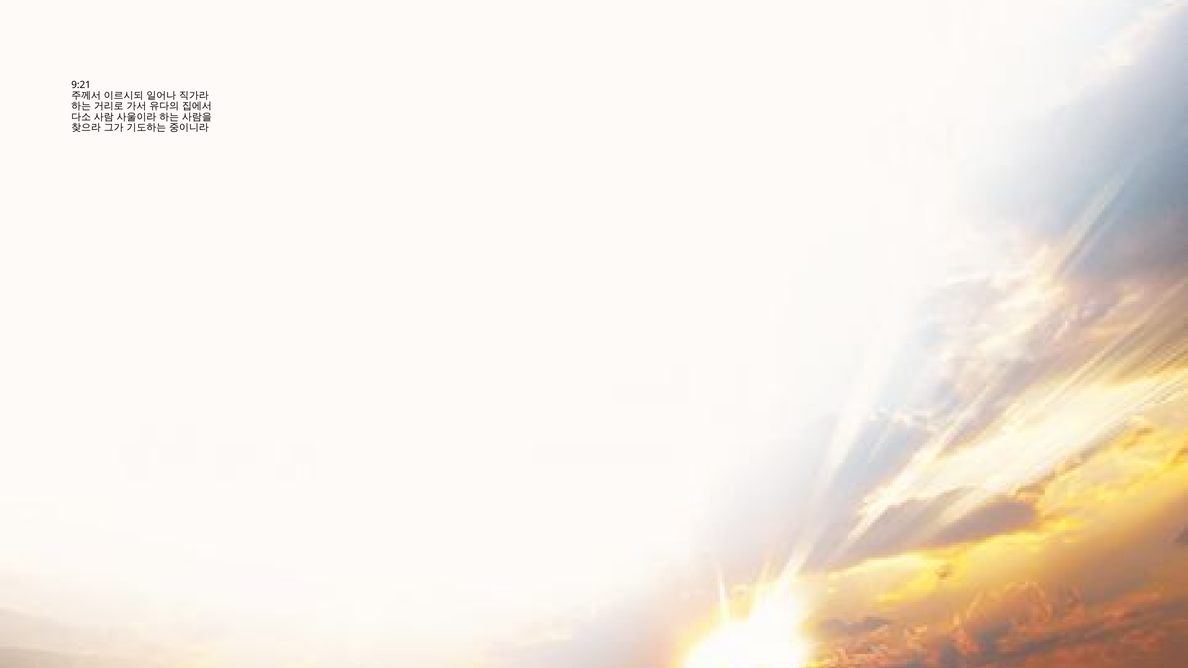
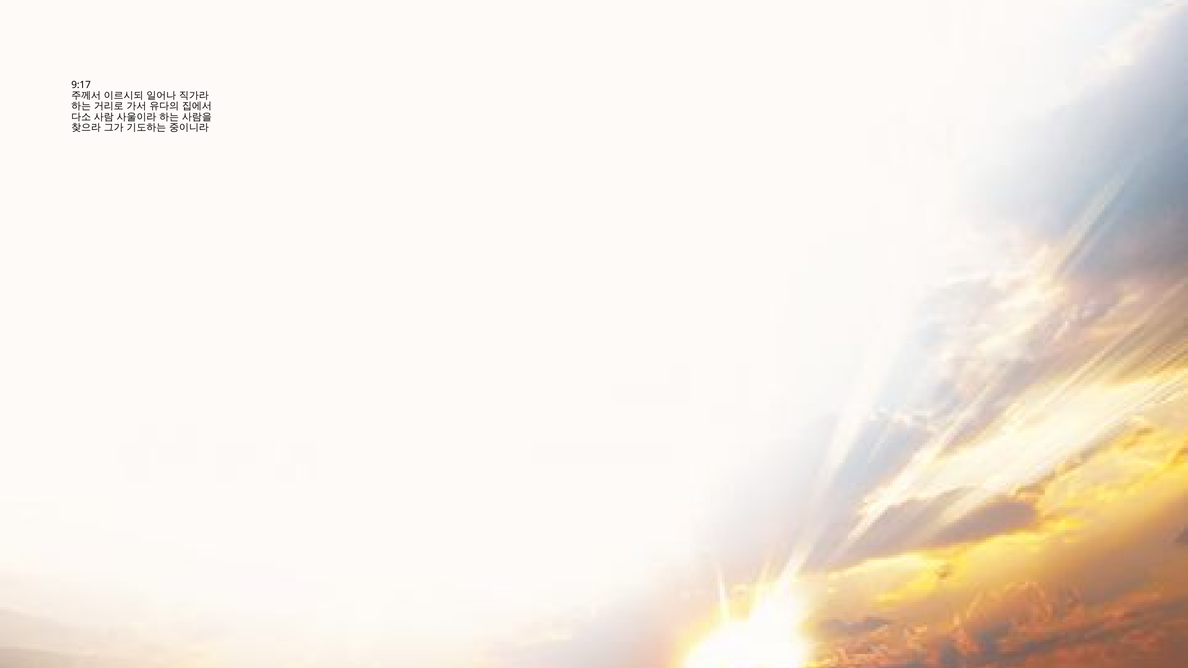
9:21: 9:21 -> 9:17
